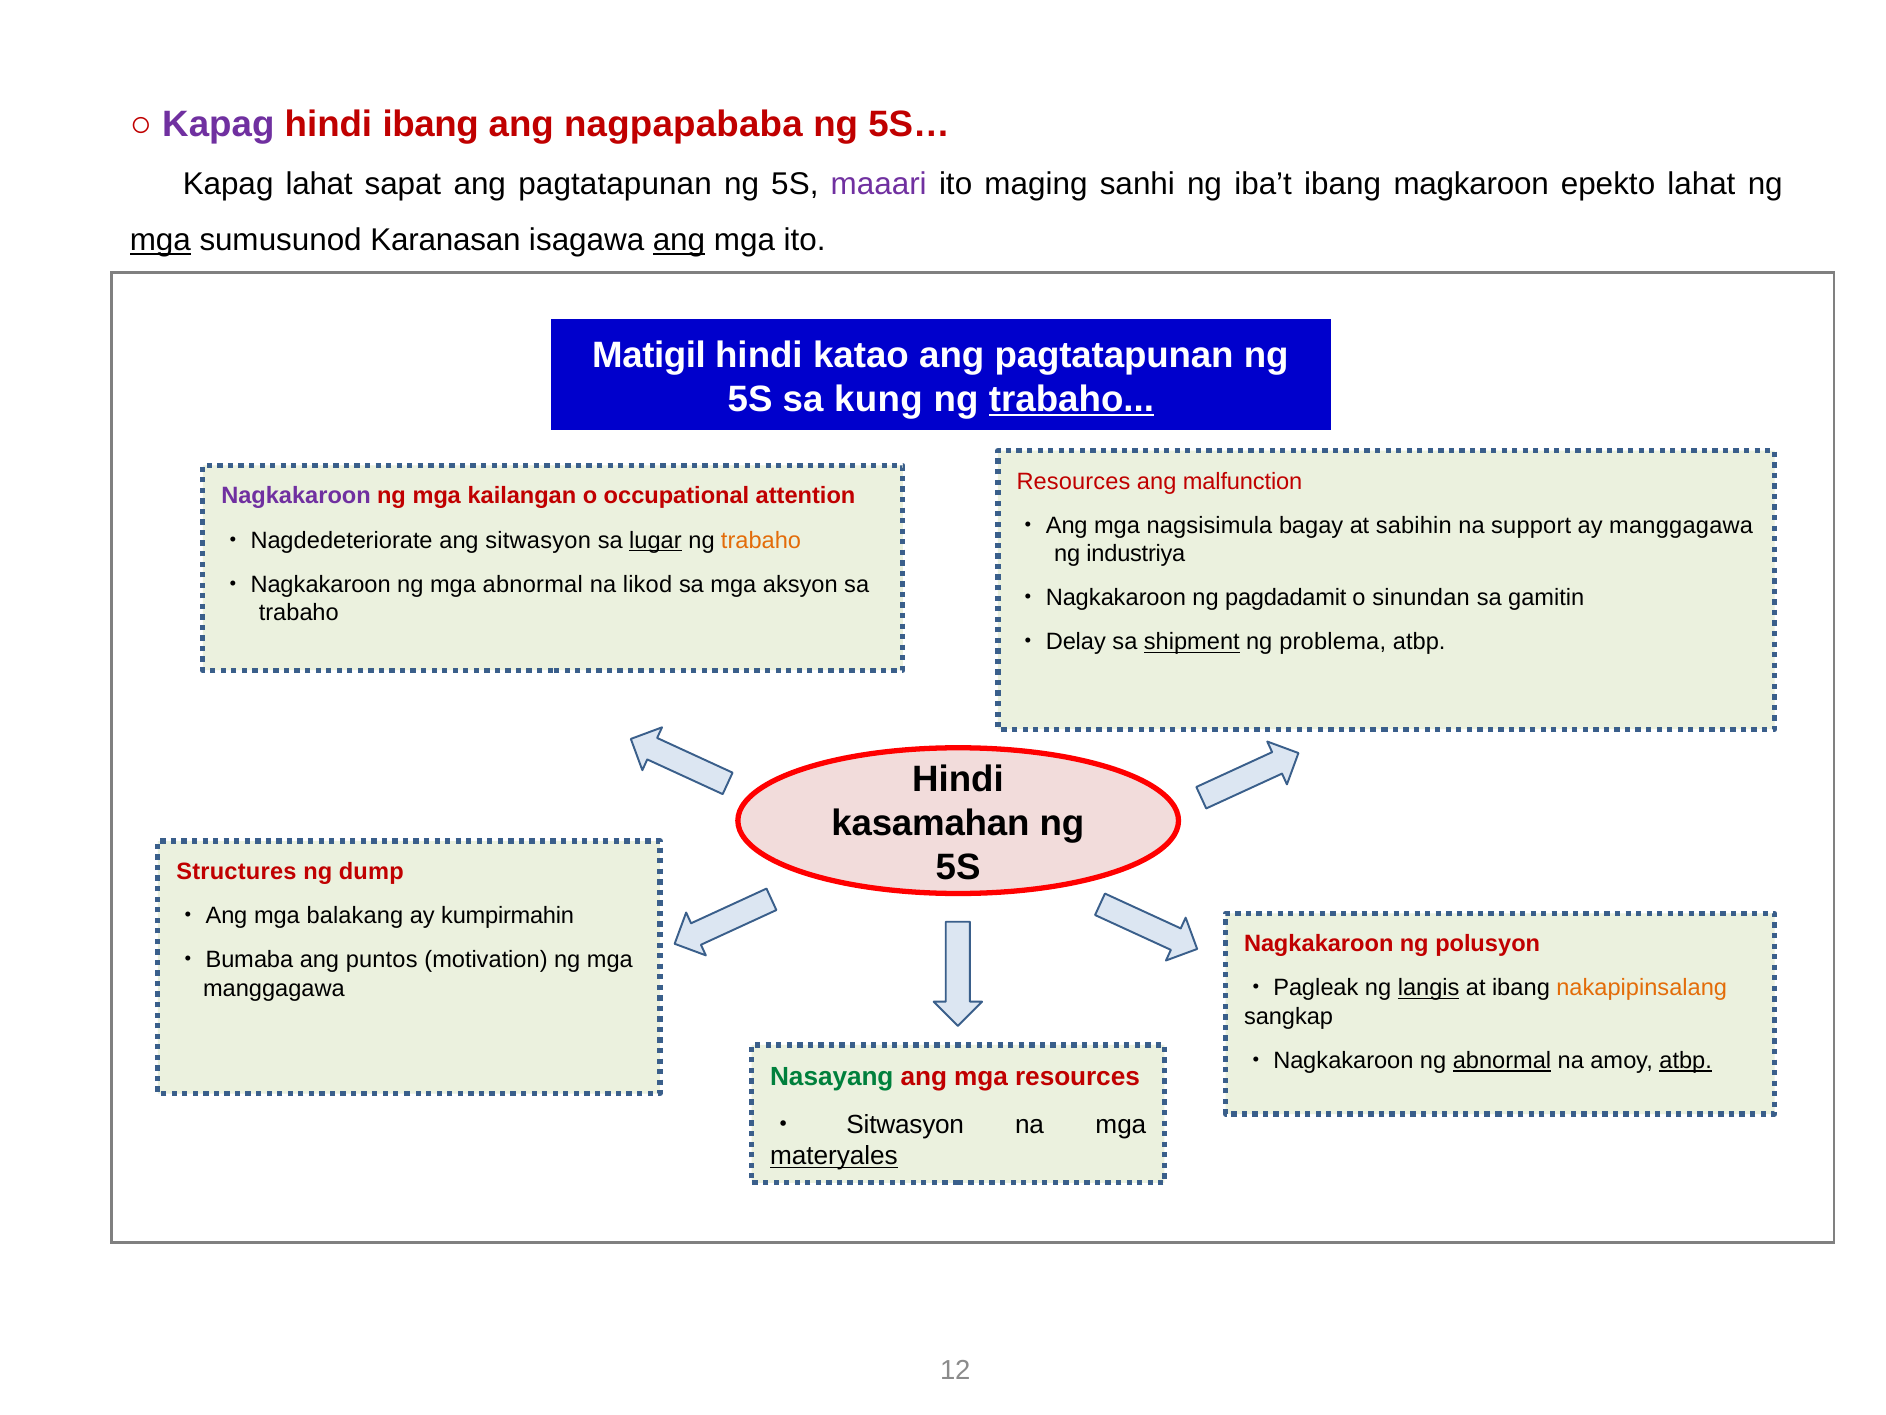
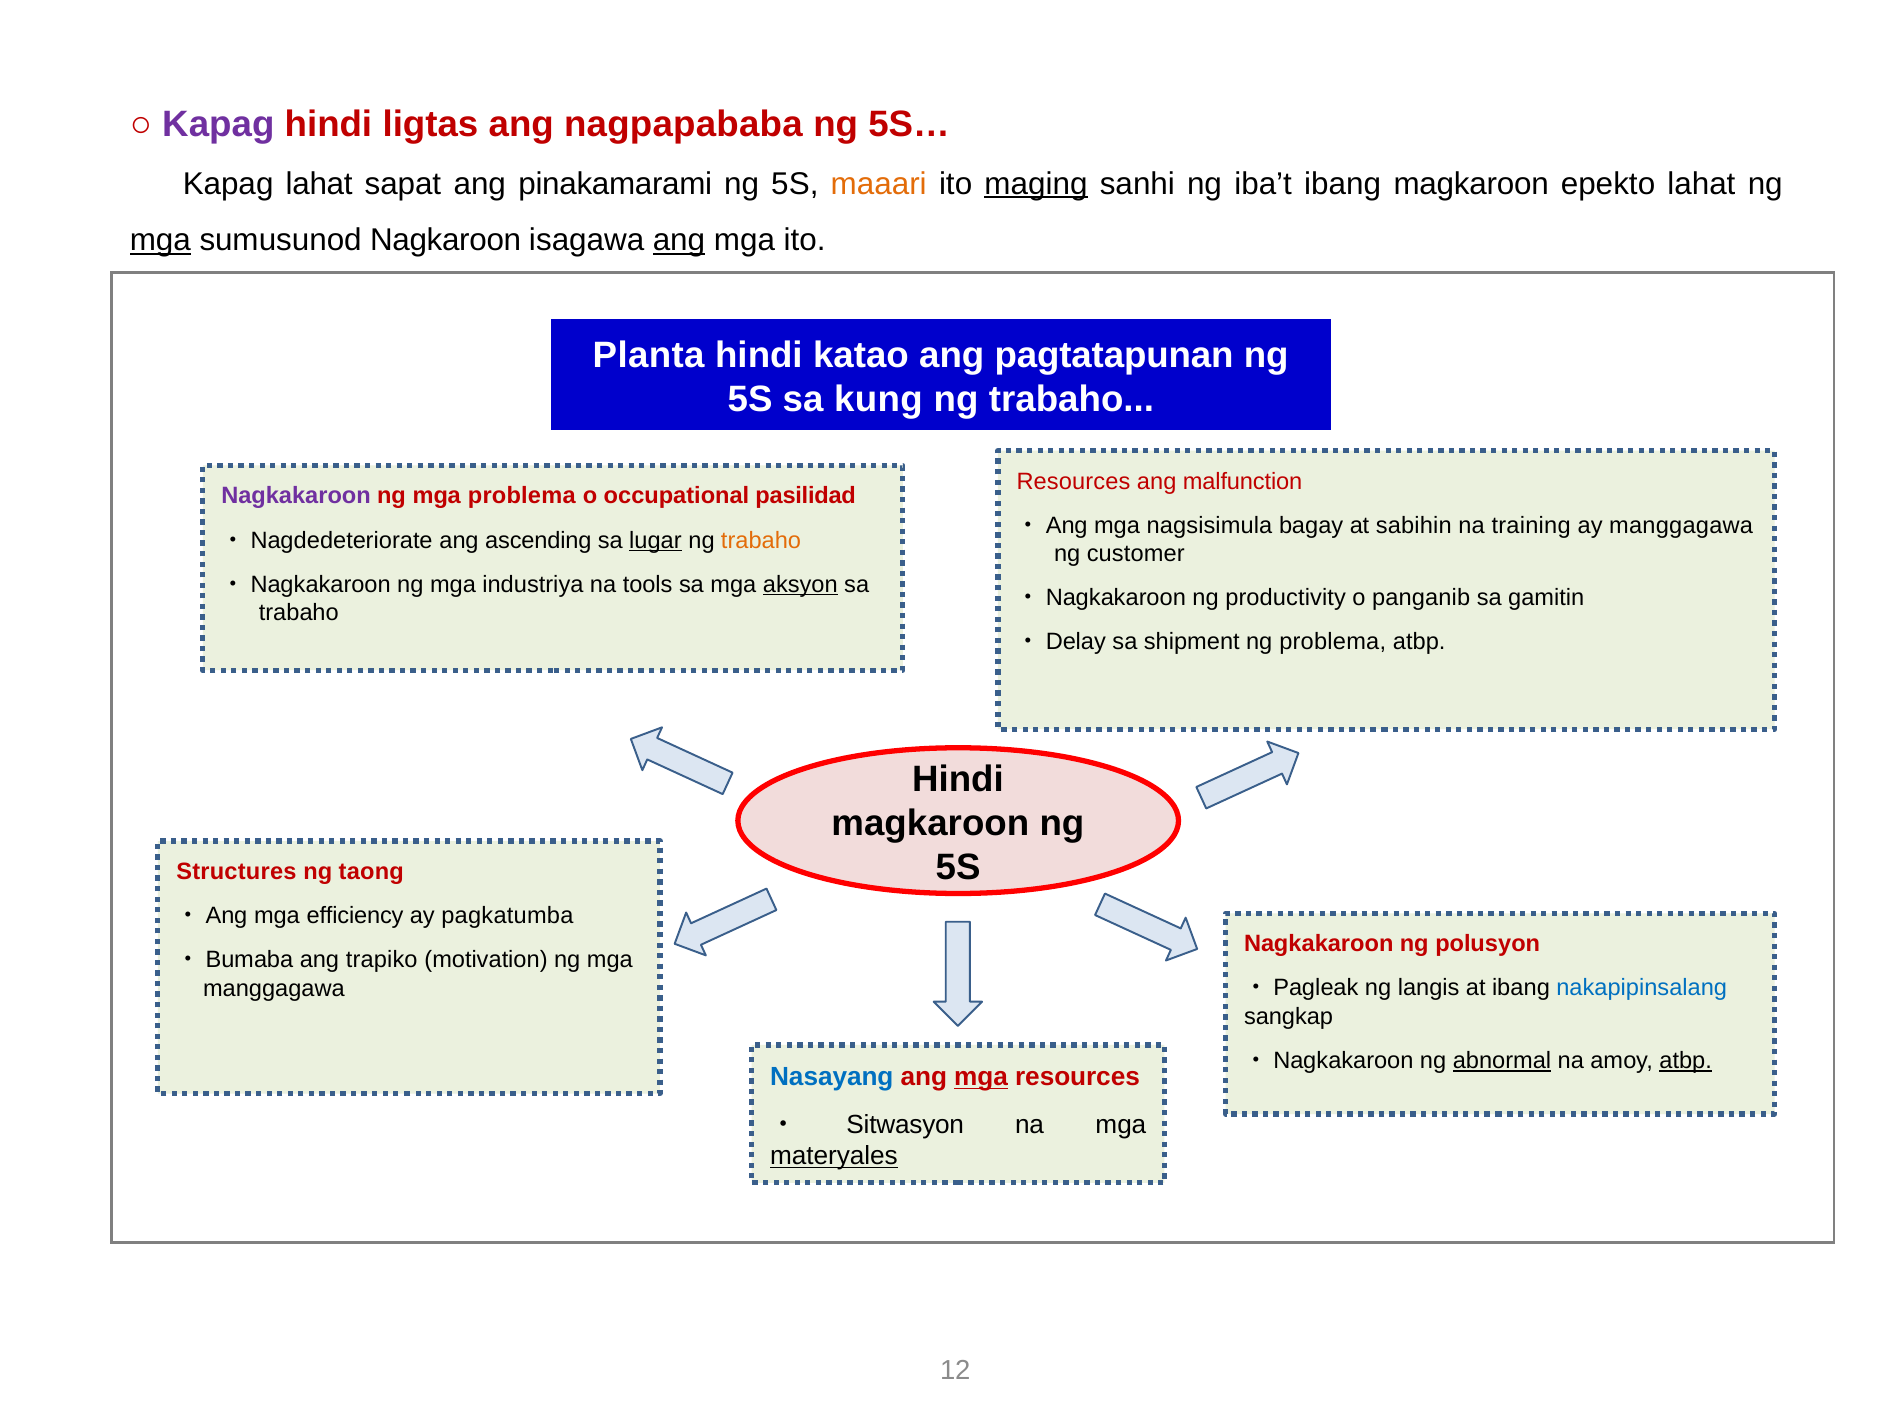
hindi ibang: ibang -> ligtas
sapat ang pagtatapunan: pagtatapunan -> pinakamarami
maaari colour: purple -> orange
maging underline: none -> present
Karanasan: Karanasan -> Nagkaroon
Matigil: Matigil -> Planta
trabaho at (1071, 399) underline: present -> none
mga kailangan: kailangan -> problema
attention: attention -> pasilidad
support: support -> training
ang sitwasyon: sitwasyon -> ascending
industriya: industriya -> customer
mga abnormal: abnormal -> industriya
likod: likod -> tools
aksyon underline: none -> present
pagdadamit: pagdadamit -> productivity
sinundan: sinundan -> panganib
shipment underline: present -> none
kasamahan at (930, 823): kasamahan -> magkaroon
dump: dump -> taong
balakang: balakang -> efficiency
kumpirmahin: kumpirmahin -> pagkatumba
puntos: puntos -> trapiko
langis underline: present -> none
nakapipinsalang colour: orange -> blue
Nasayang colour: green -> blue
mga at (981, 1077) underline: none -> present
